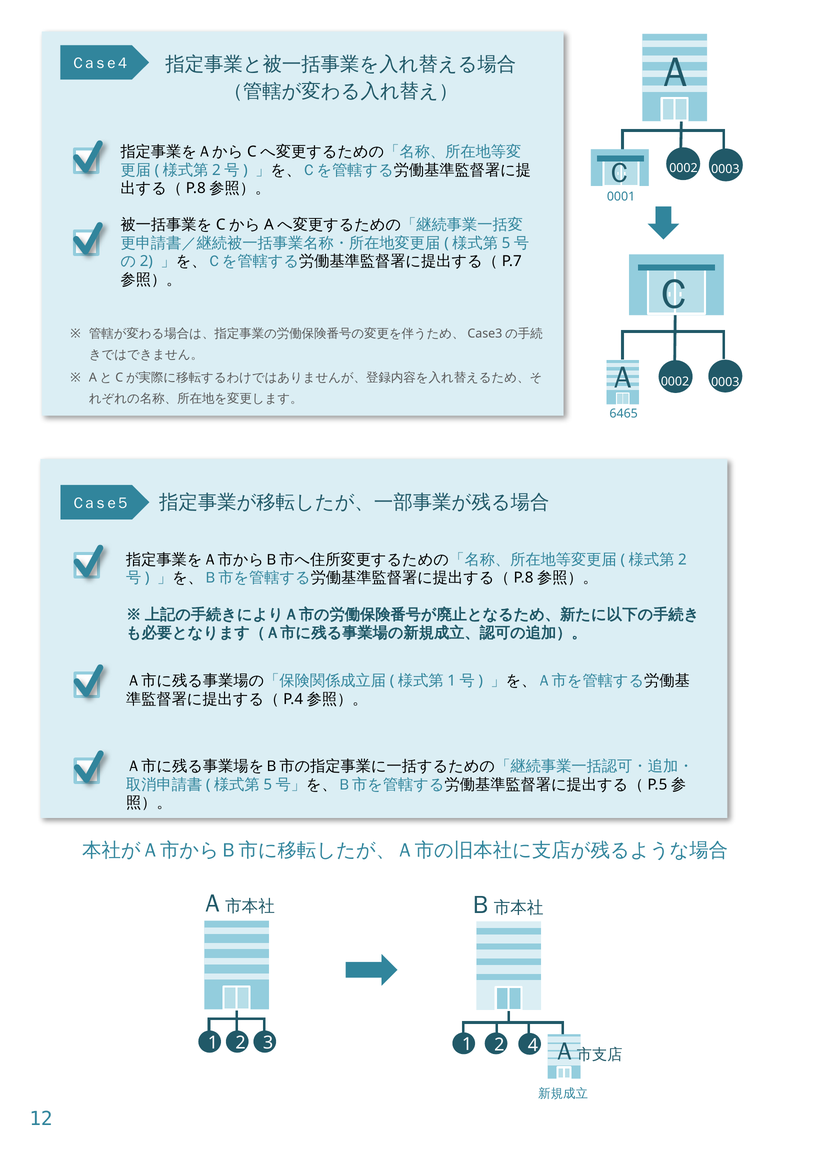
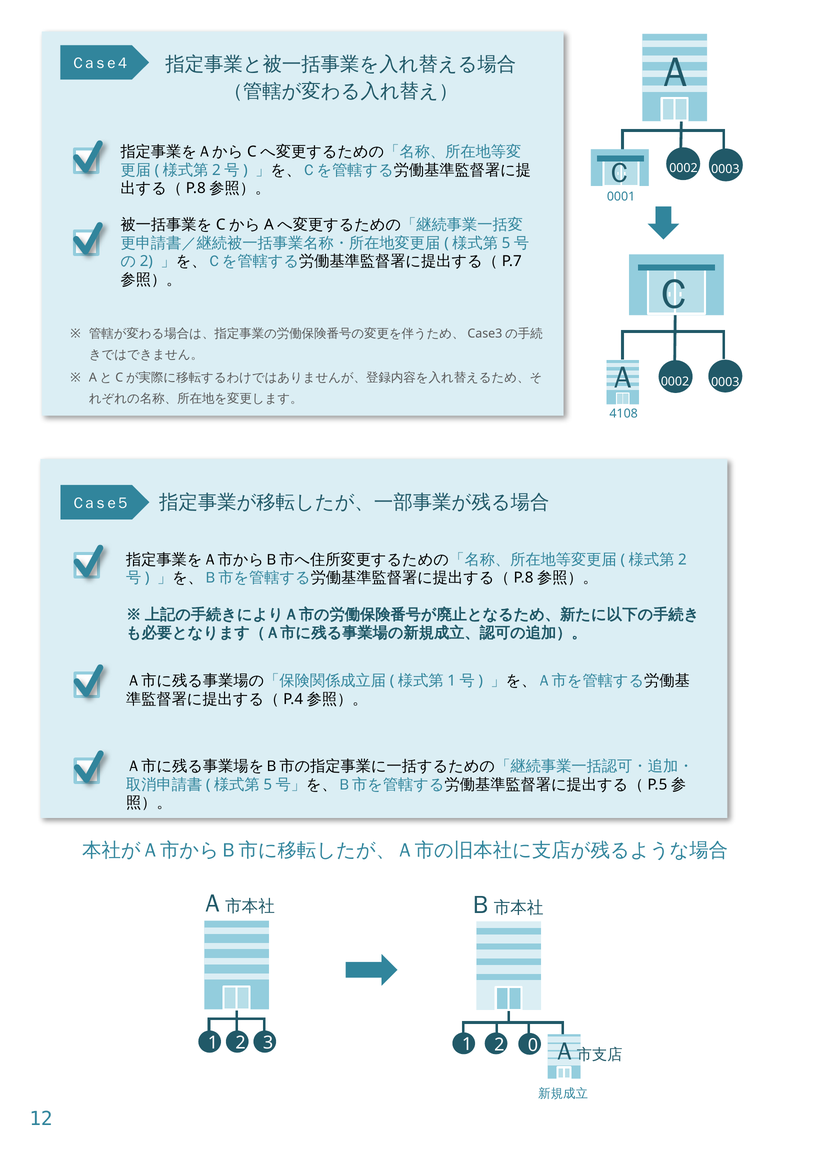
6465: 6465 -> 4108
4: 4 -> 0
